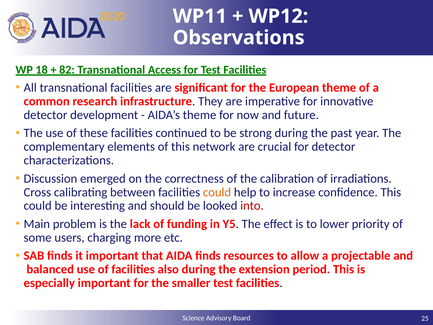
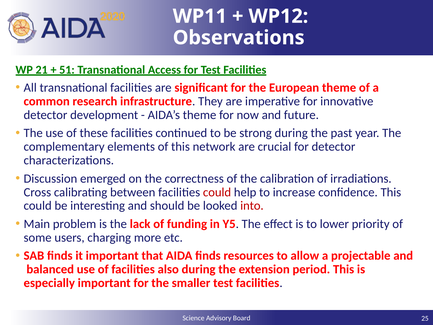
18: 18 -> 21
82: 82 -> 51
could at (217, 192) colour: orange -> red
